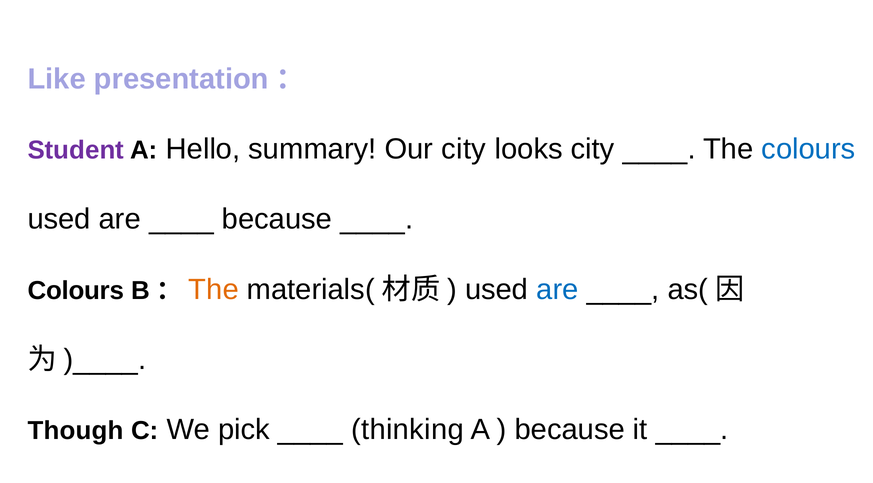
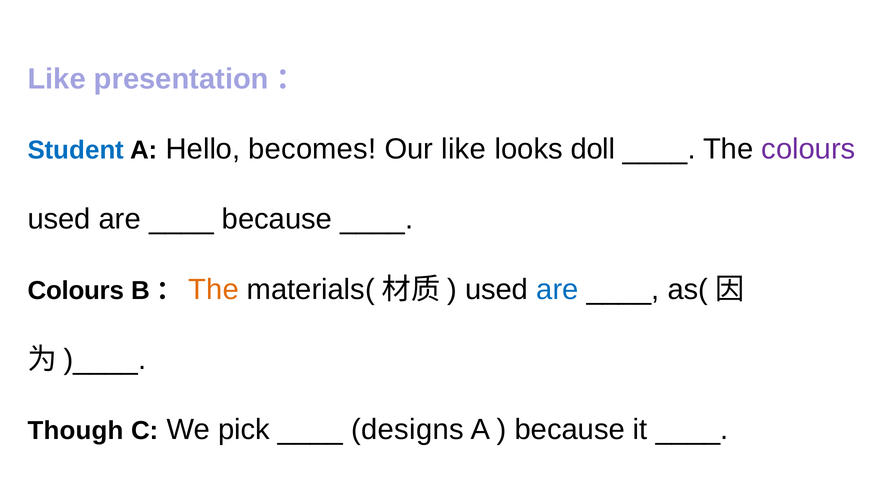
Student at (76, 150) colour: purple -> blue
summary: summary -> becomes
Our city: city -> like
looks city: city -> doll
colours at (808, 149) colour: blue -> purple
thinking: thinking -> designs
